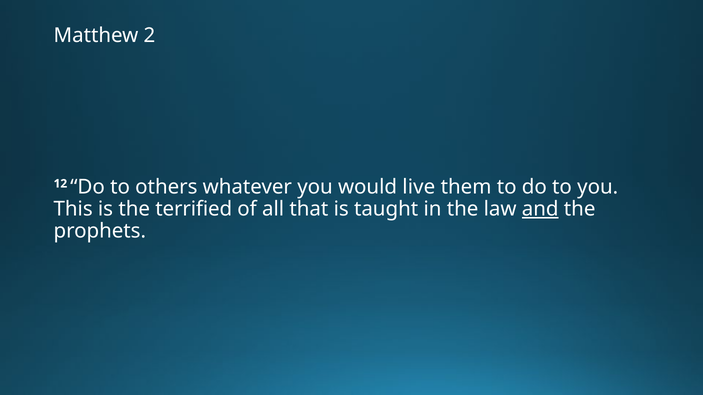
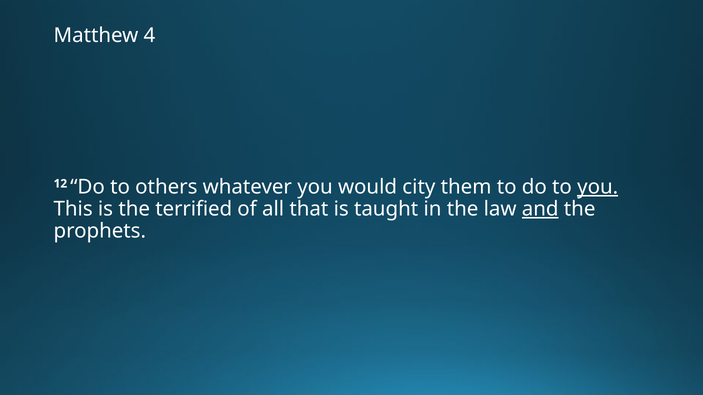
2: 2 -> 4
live: live -> city
you at (598, 187) underline: none -> present
